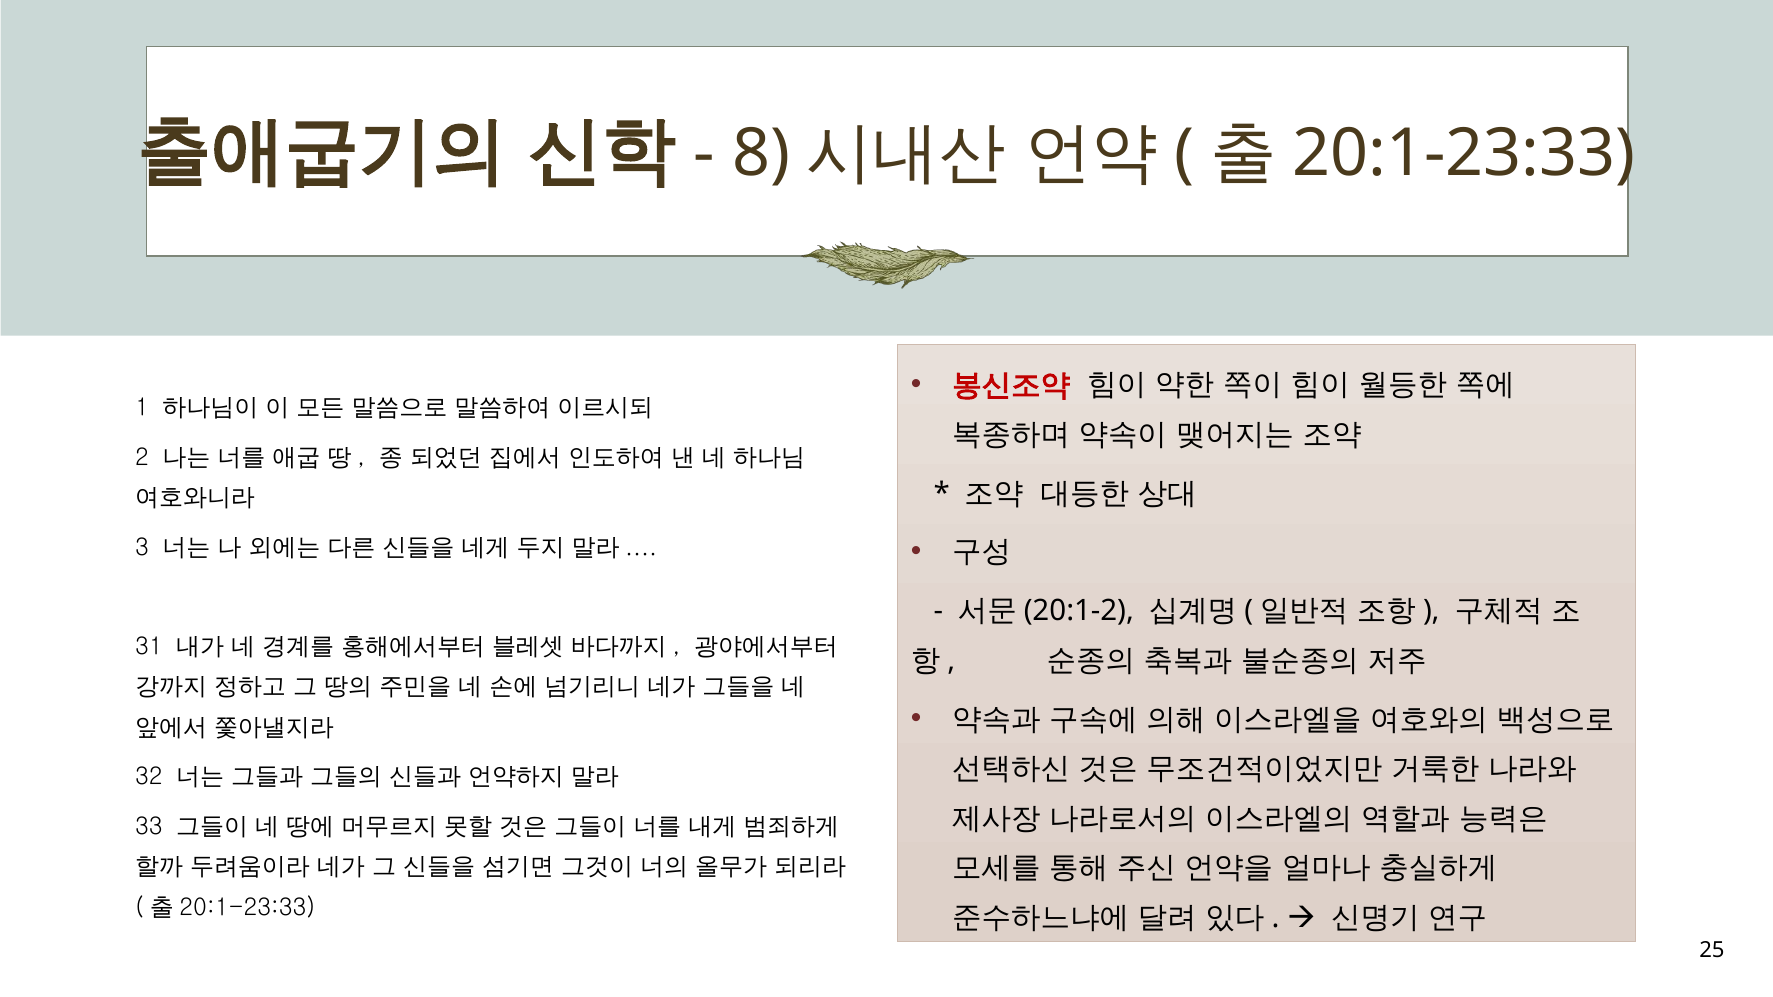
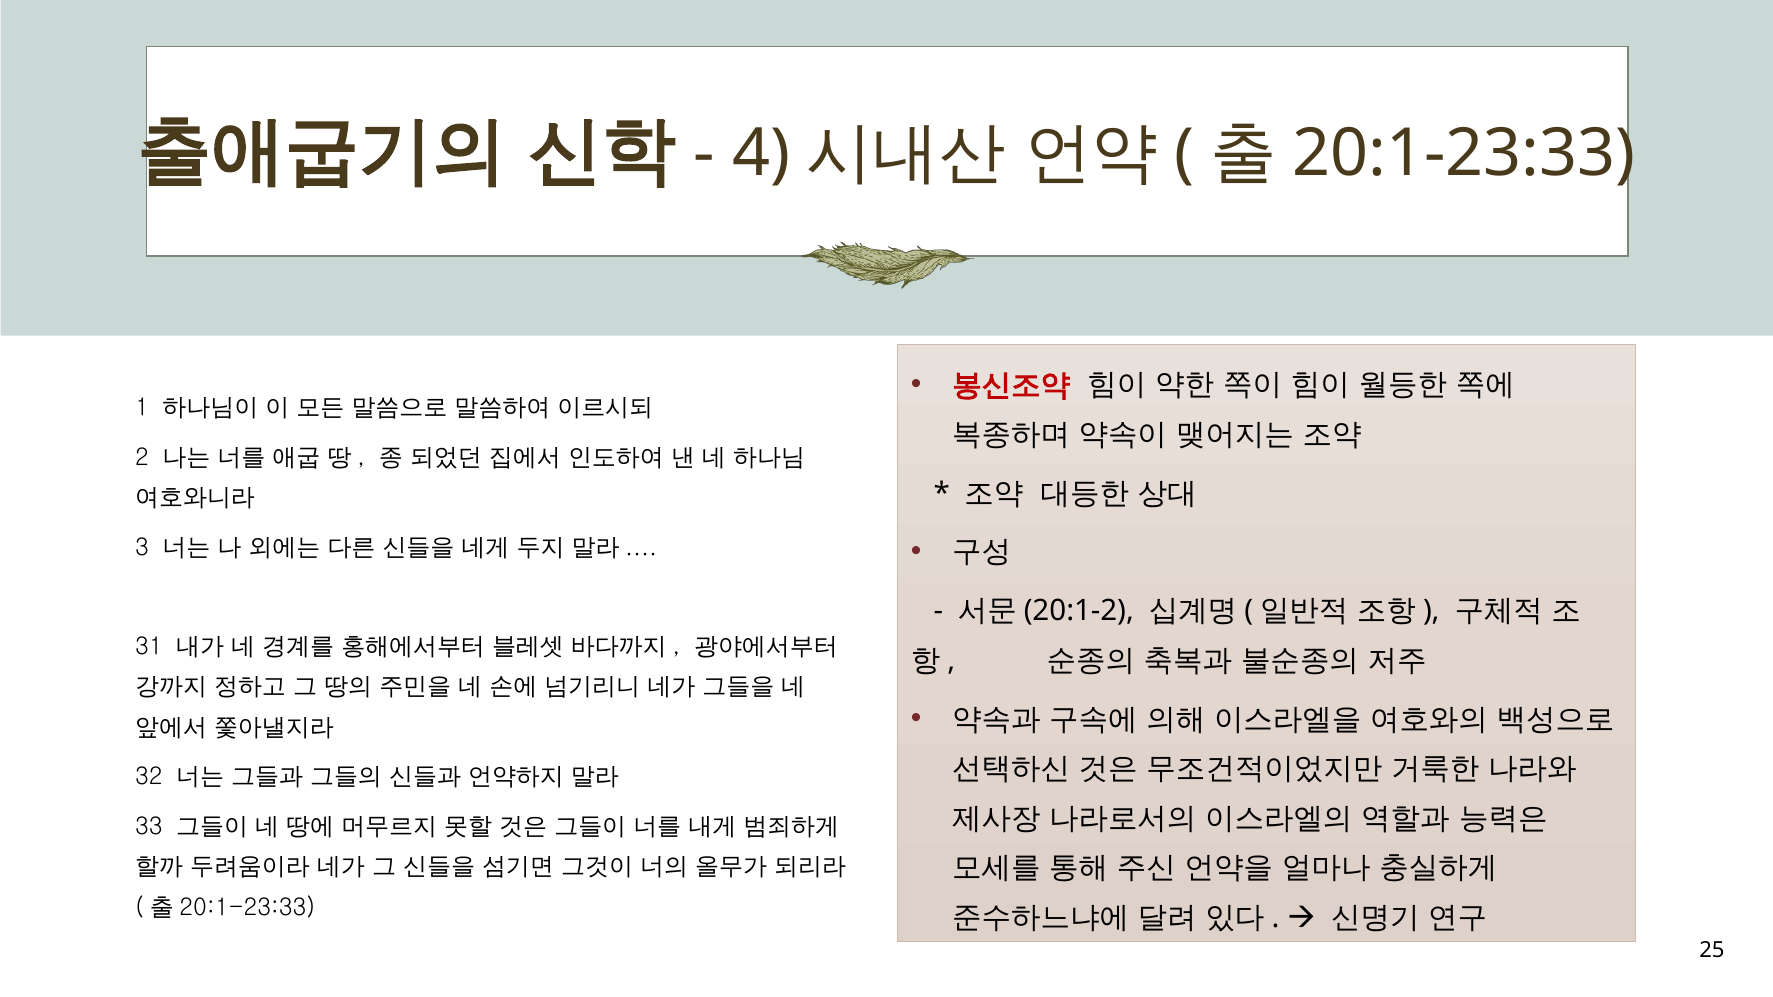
8: 8 -> 4
